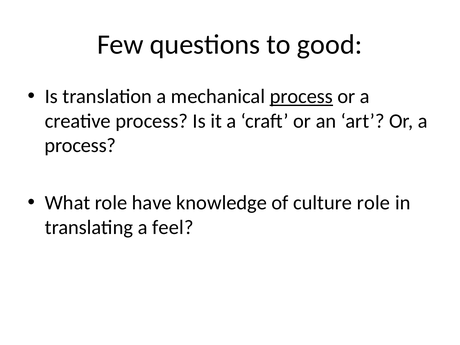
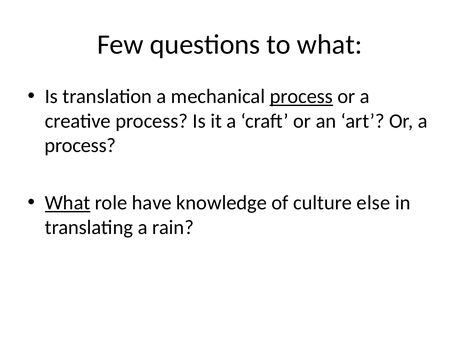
to good: good -> what
What at (68, 203) underline: none -> present
culture role: role -> else
feel: feel -> rain
